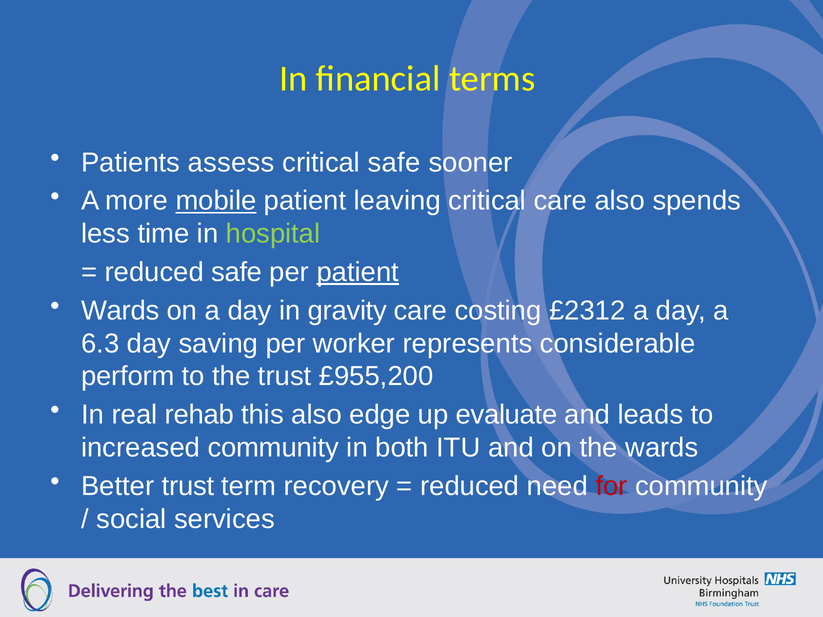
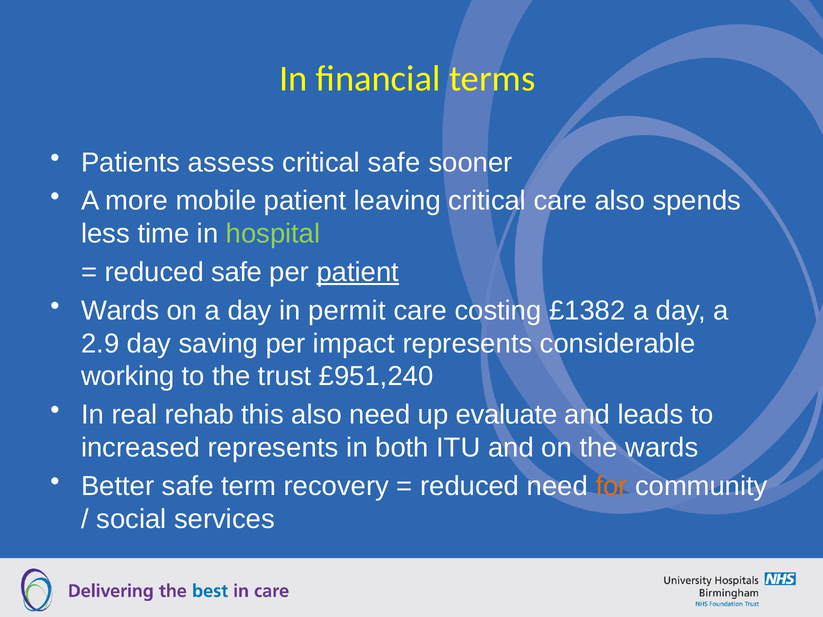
mobile underline: present -> none
gravity: gravity -> permit
£2312: £2312 -> £1382
6.3: 6.3 -> 2.9
worker: worker -> impact
perform: perform -> working
£955,200: £955,200 -> £951,240
also edge: edge -> need
increased community: community -> represents
Better trust: trust -> safe
for colour: red -> orange
